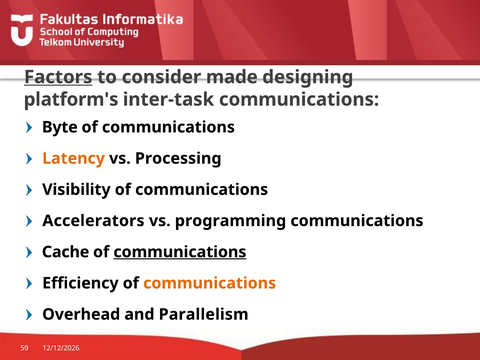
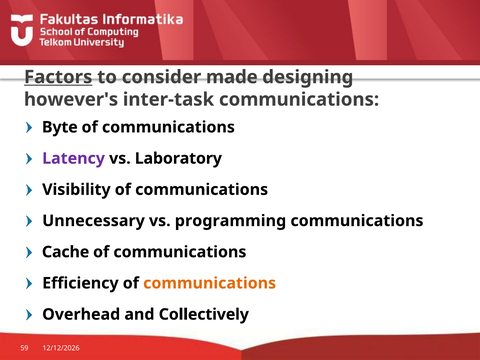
platform's: platform's -> however's
Latency colour: orange -> purple
Processing: Processing -> Laboratory
Accelerators: Accelerators -> Unnecessary
communications at (180, 252) underline: present -> none
Parallelism: Parallelism -> Collectively
